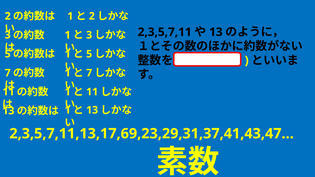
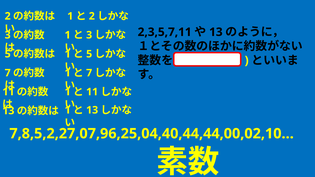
2,3,5,7,11,13,17,69,23,29,31,37,41,43,47…: 2,3,5,7,11,13,17,69,23,29,31,37,41,43,47… -> 7,8,5,2,27,07,96,25,04,40,44,44,00,02,10…
